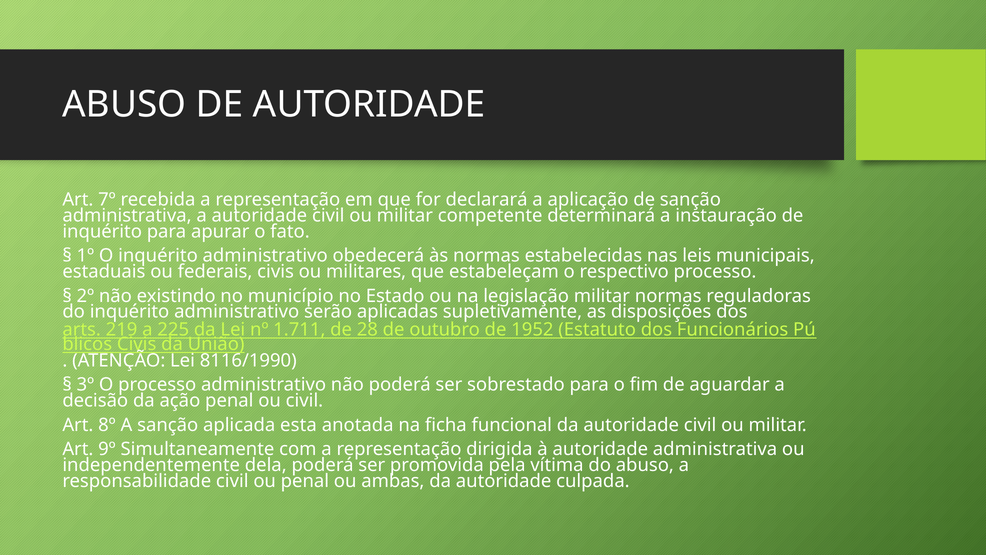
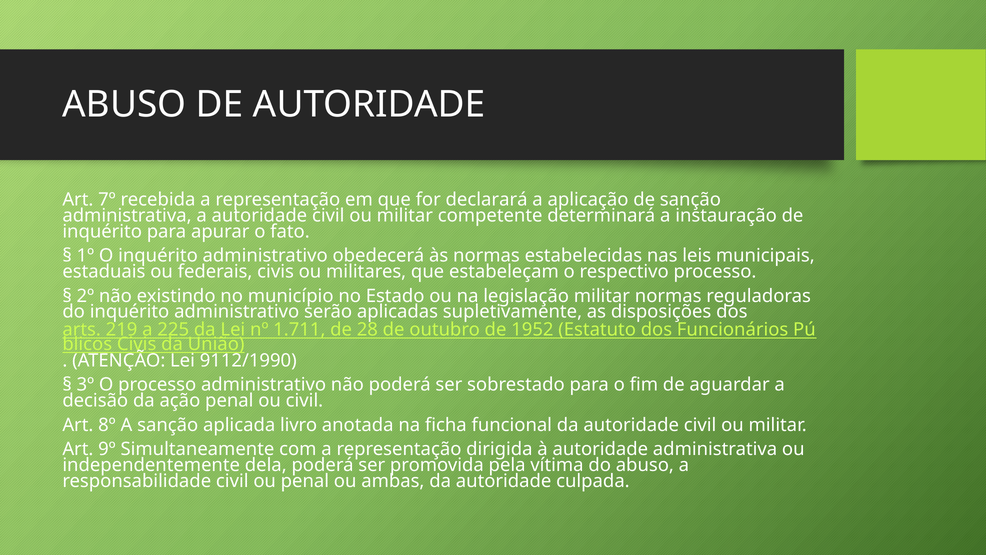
8116/1990: 8116/1990 -> 9112/1990
esta: esta -> livro
